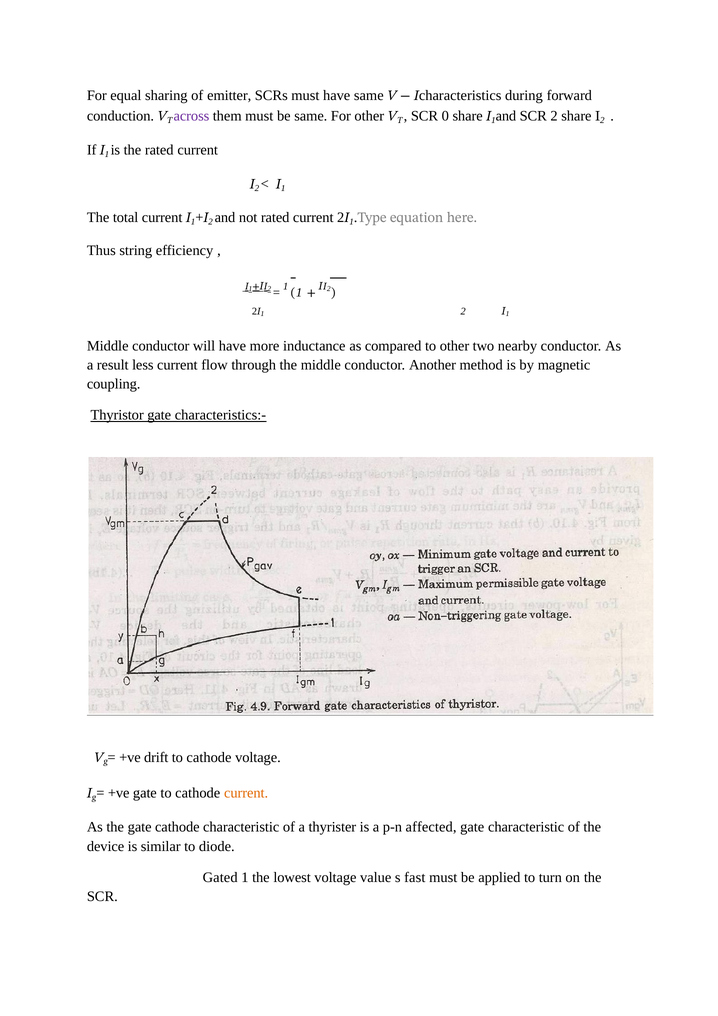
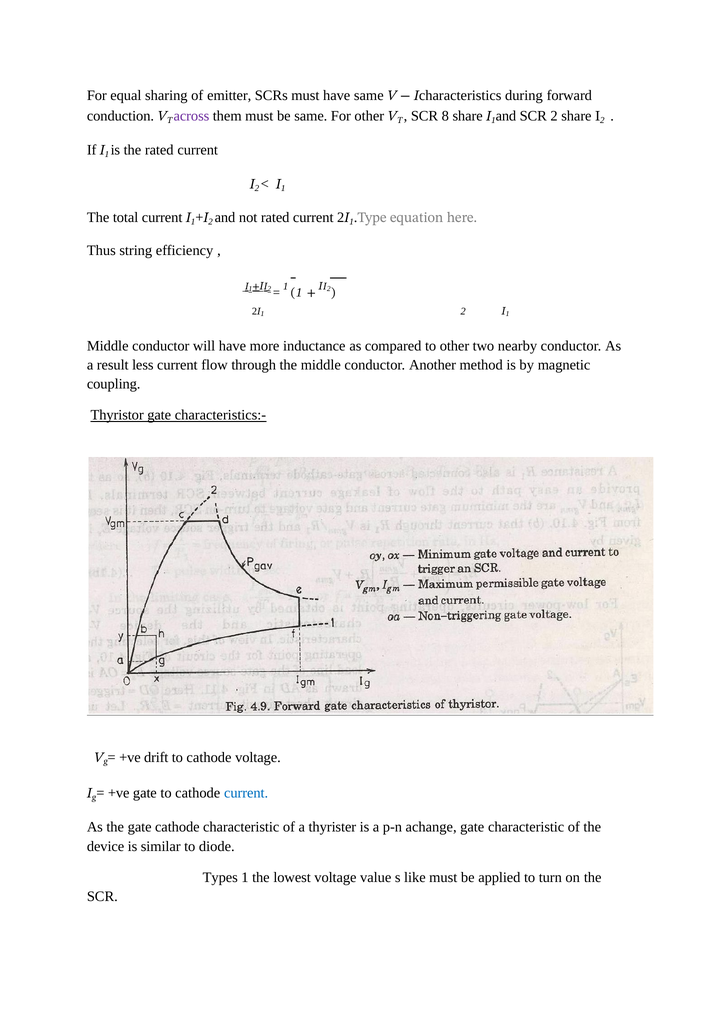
0: 0 -> 8
current at (246, 793) colour: orange -> blue
affected: affected -> achange
Gated: Gated -> Types
fast: fast -> like
